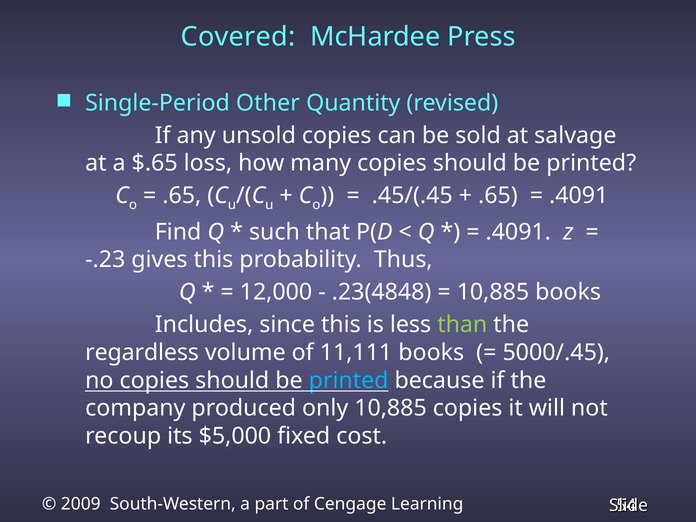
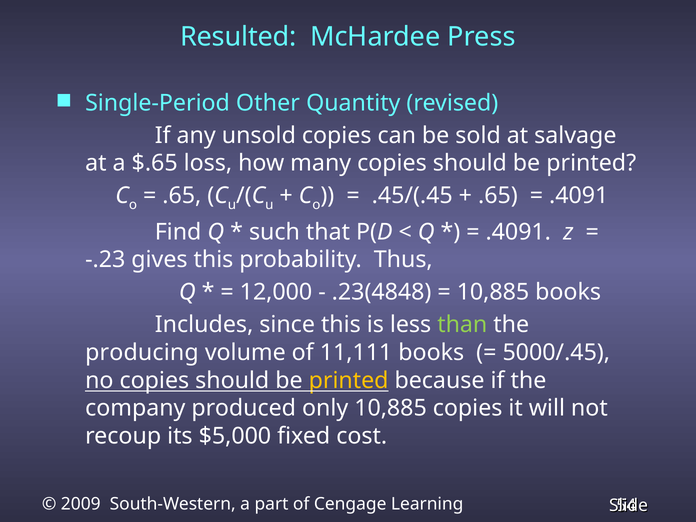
Covered: Covered -> Resulted
regardless: regardless -> producing
printed at (349, 380) colour: light blue -> yellow
